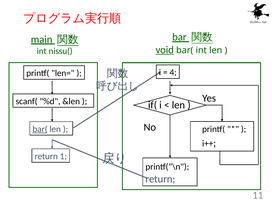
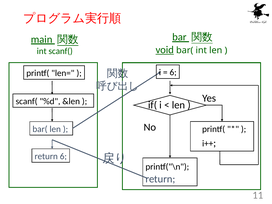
int nissu(: nissu( -> scanf(
4 at (173, 72): 4 -> 6
bar( at (40, 129) underline: present -> none
return 1: 1 -> 6
